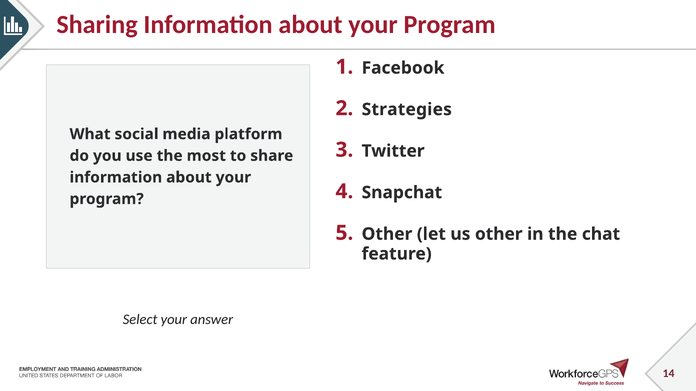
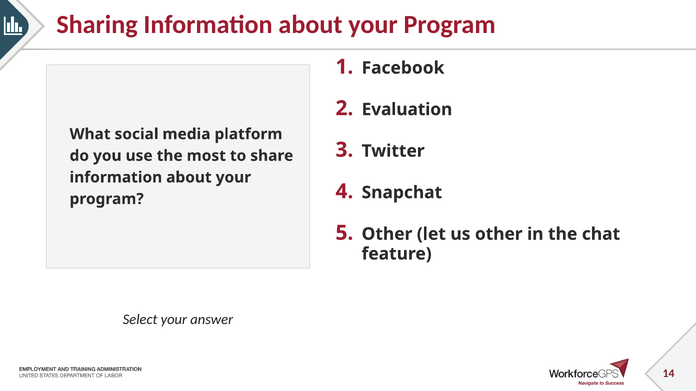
Strategies: Strategies -> Evaluation
